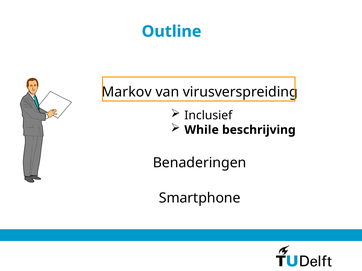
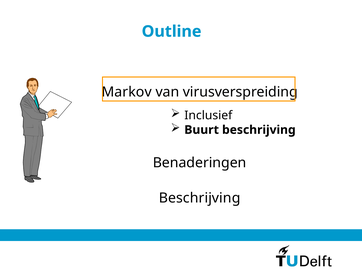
While: While -> Buurt
Smartphone at (200, 198): Smartphone -> Beschrijving
